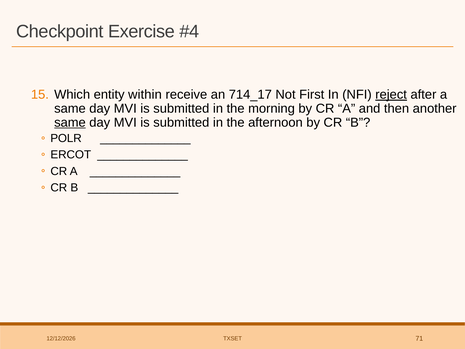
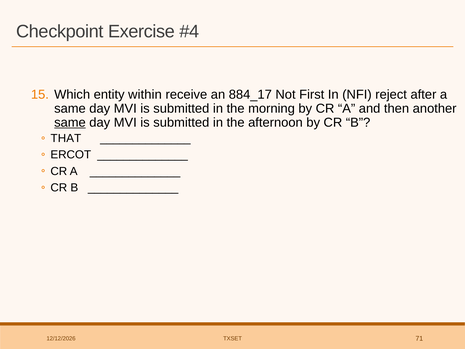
714_17: 714_17 -> 884_17
reject underline: present -> none
POLR: POLR -> THAT
